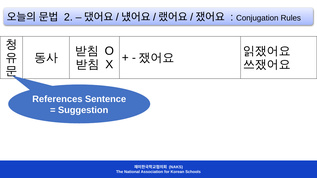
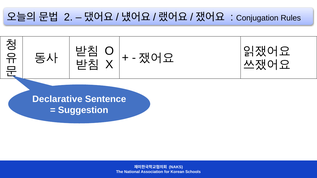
References: References -> Declarative
